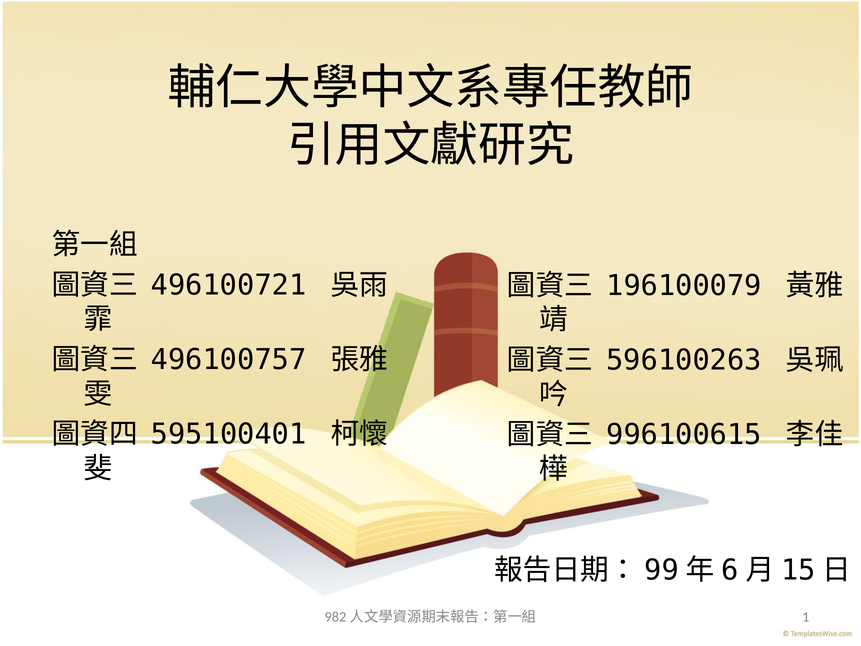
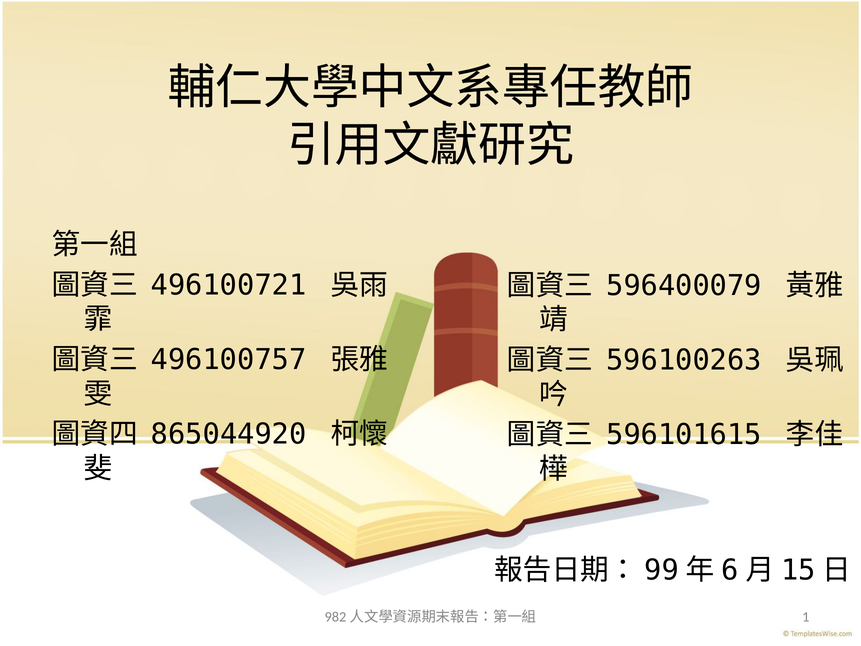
196100079: 196100079 -> 596400079
595100401: 595100401 -> 865044920
996100615: 996100615 -> 596101615
